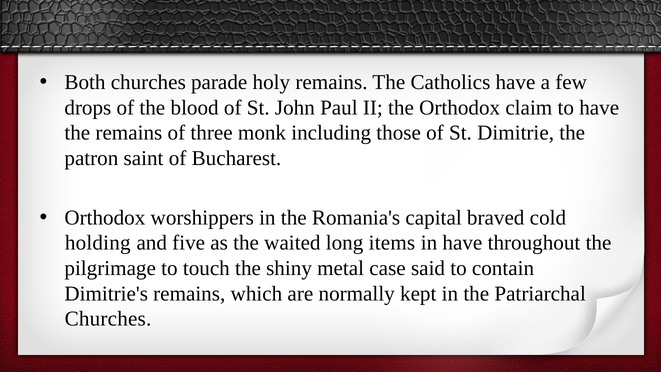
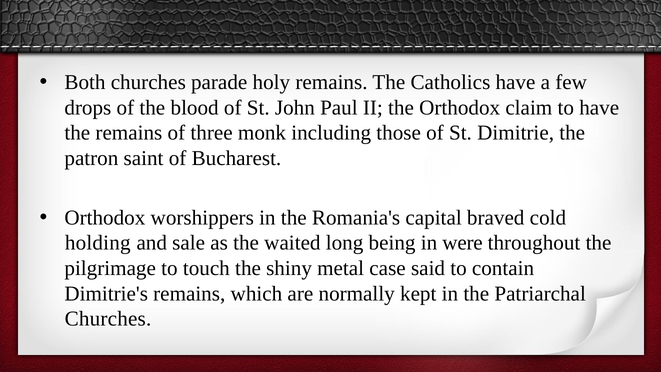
five: five -> sale
items: items -> being
in have: have -> were
